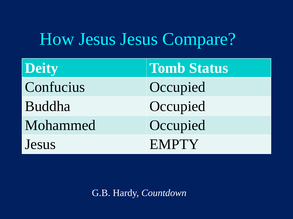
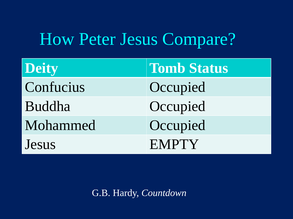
How Jesus: Jesus -> Peter
